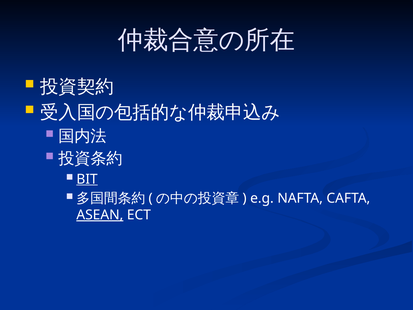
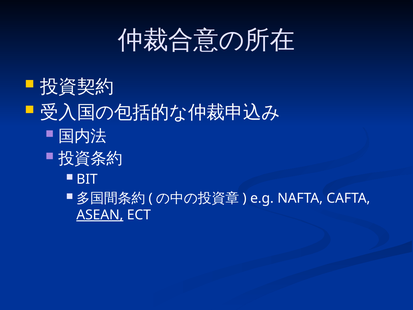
BIT underline: present -> none
